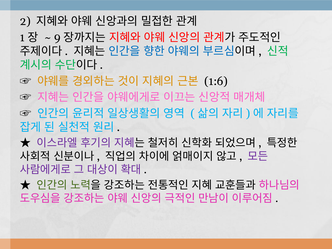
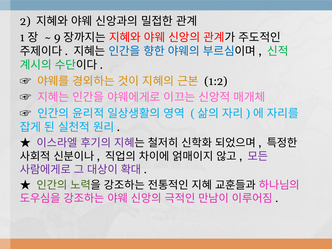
1:6: 1:6 -> 1:2
